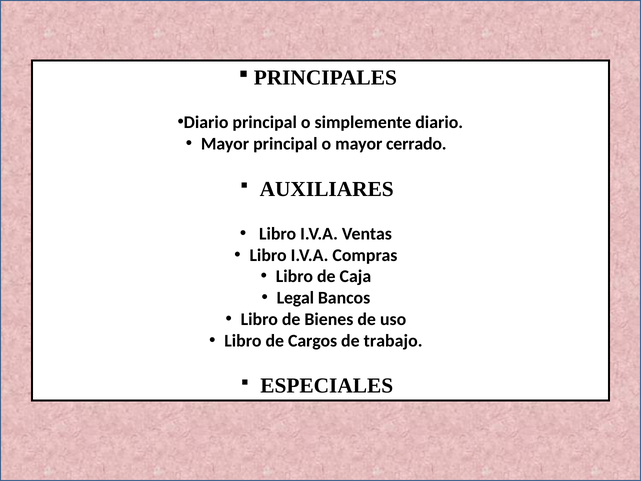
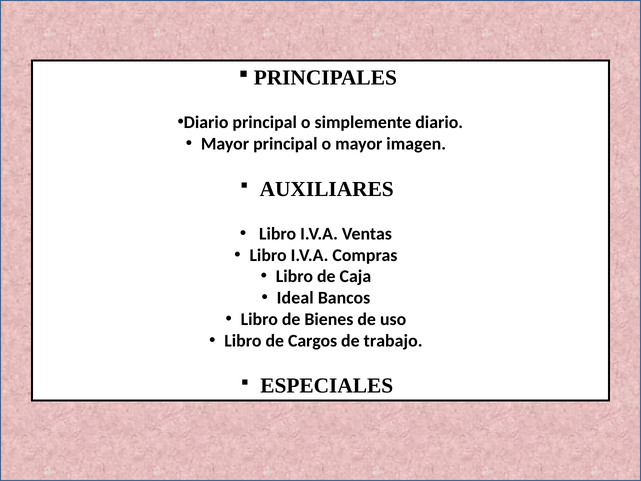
cerrado: cerrado -> imagen
Legal: Legal -> Ideal
